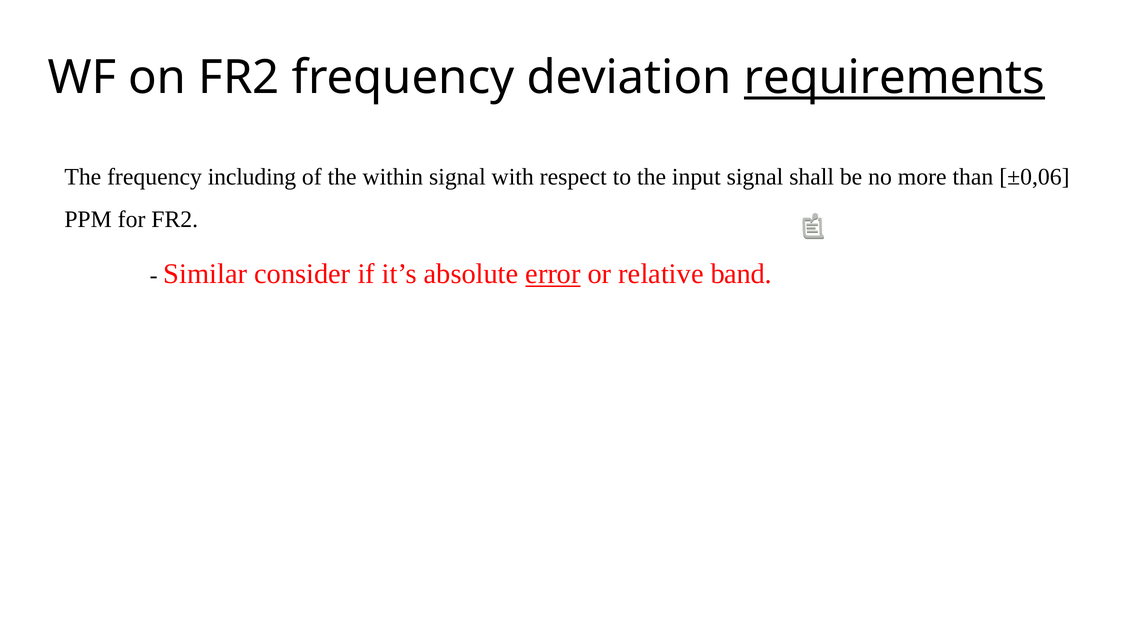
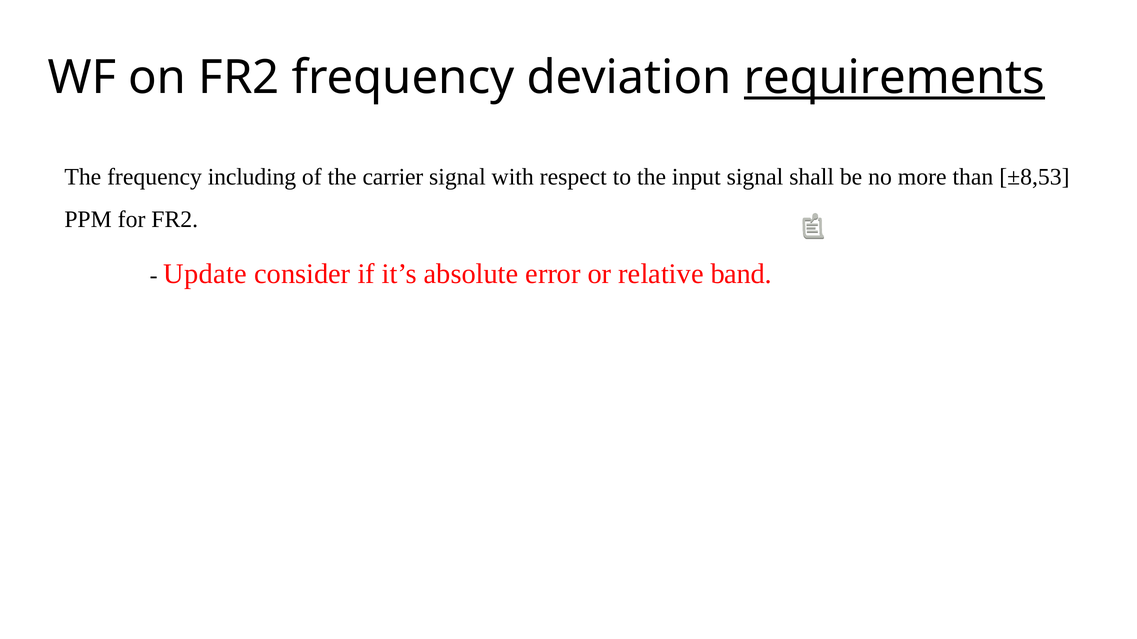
within: within -> carrier
±0,06: ±0,06 -> ±8,53
Similar: Similar -> Update
error underline: present -> none
